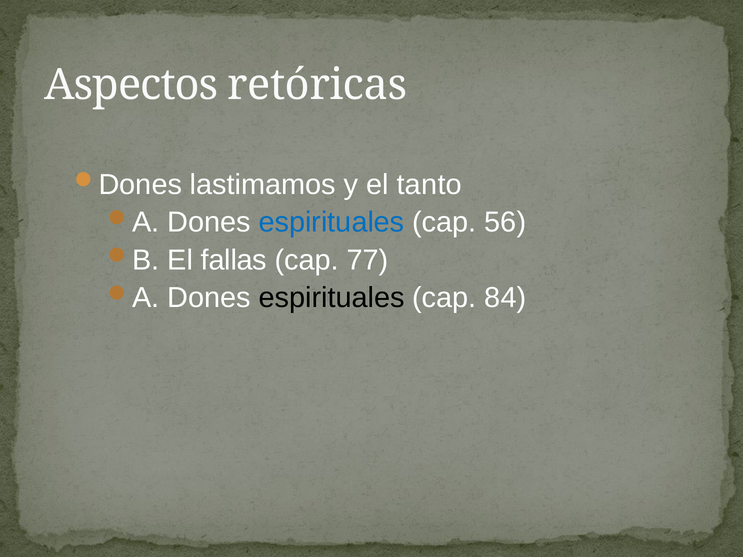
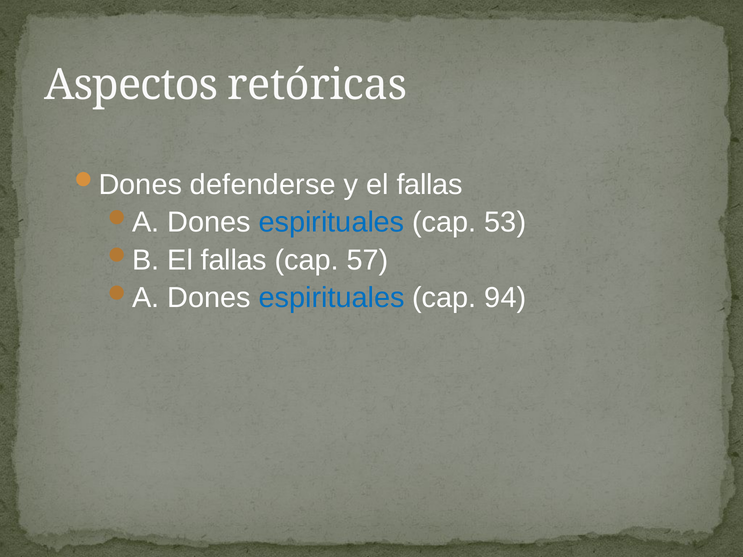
lastimamos: lastimamos -> defenderse
y el tanto: tanto -> fallas
56: 56 -> 53
77: 77 -> 57
espirituales at (332, 298) colour: black -> blue
84: 84 -> 94
